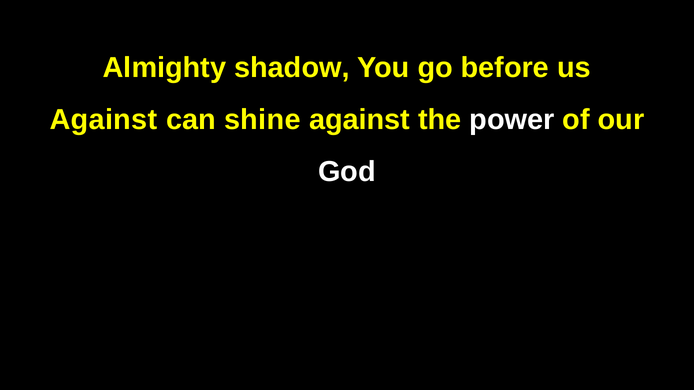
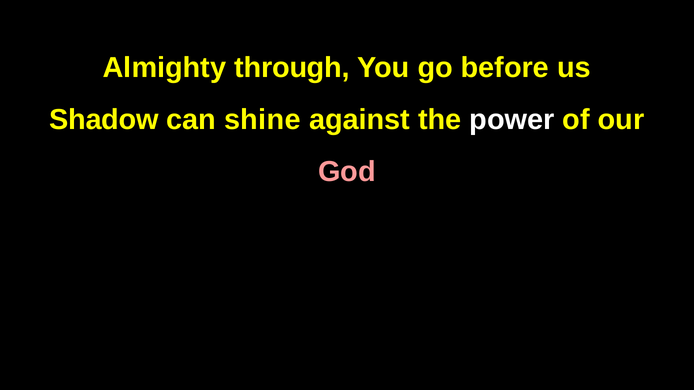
shadow: shadow -> through
Against at (104, 120): Against -> Shadow
God colour: white -> pink
